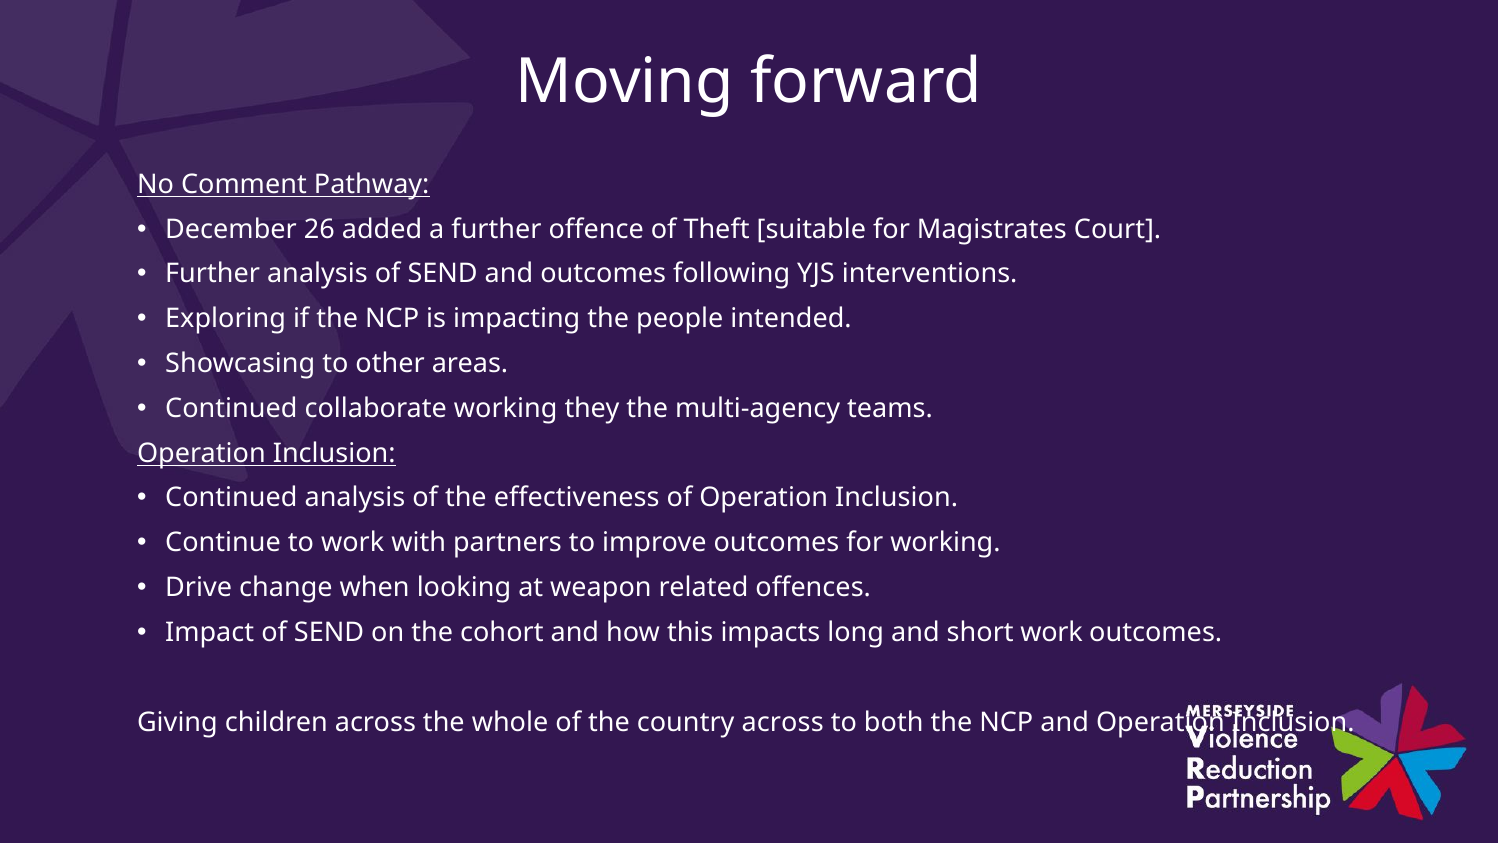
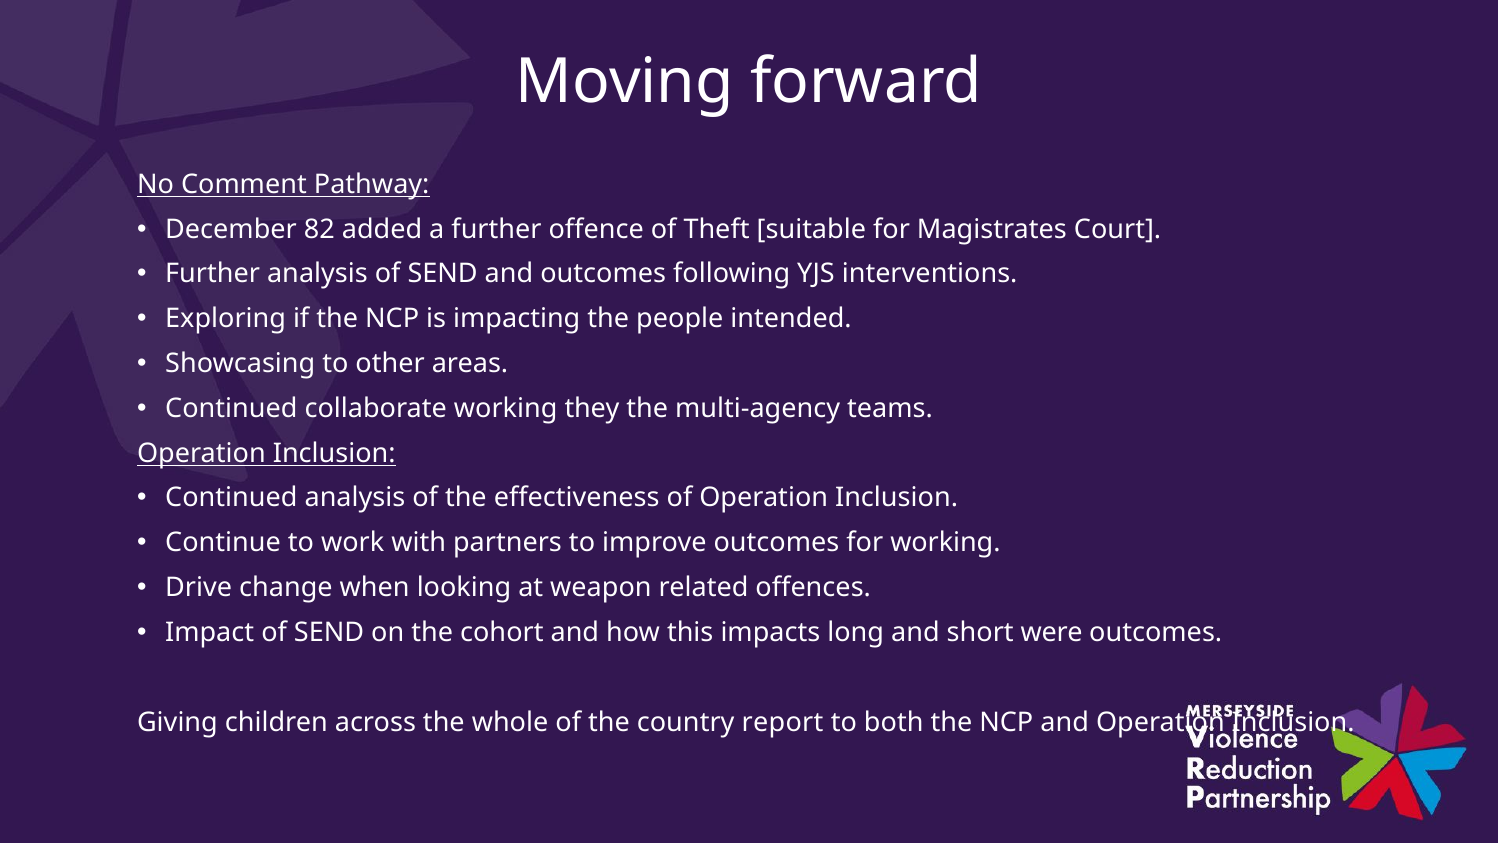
26: 26 -> 82
short work: work -> were
country across: across -> report
